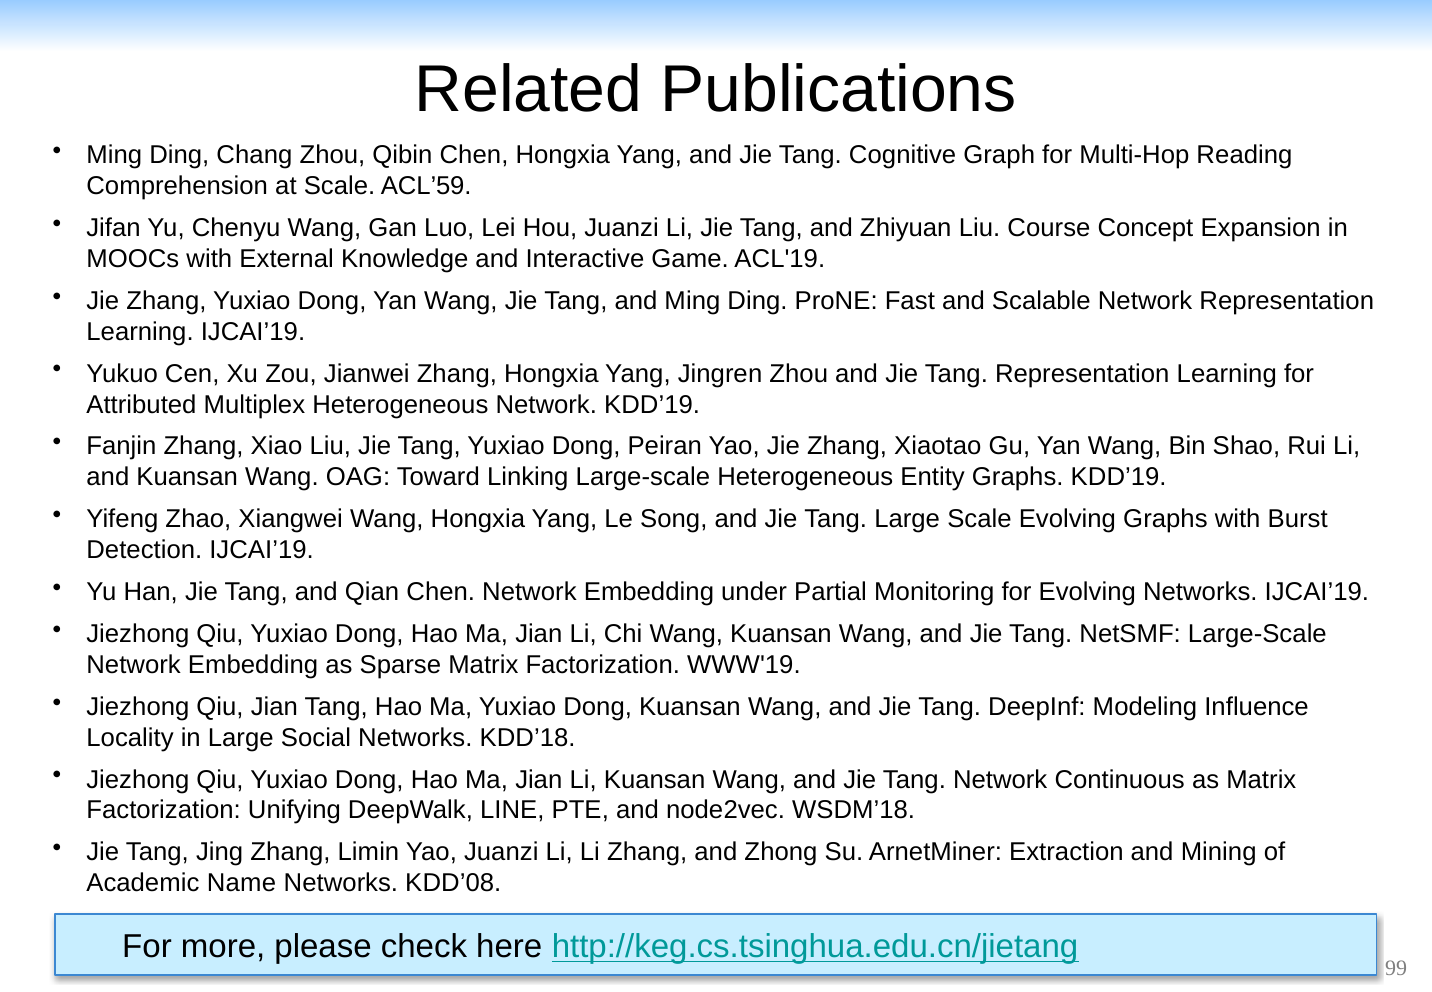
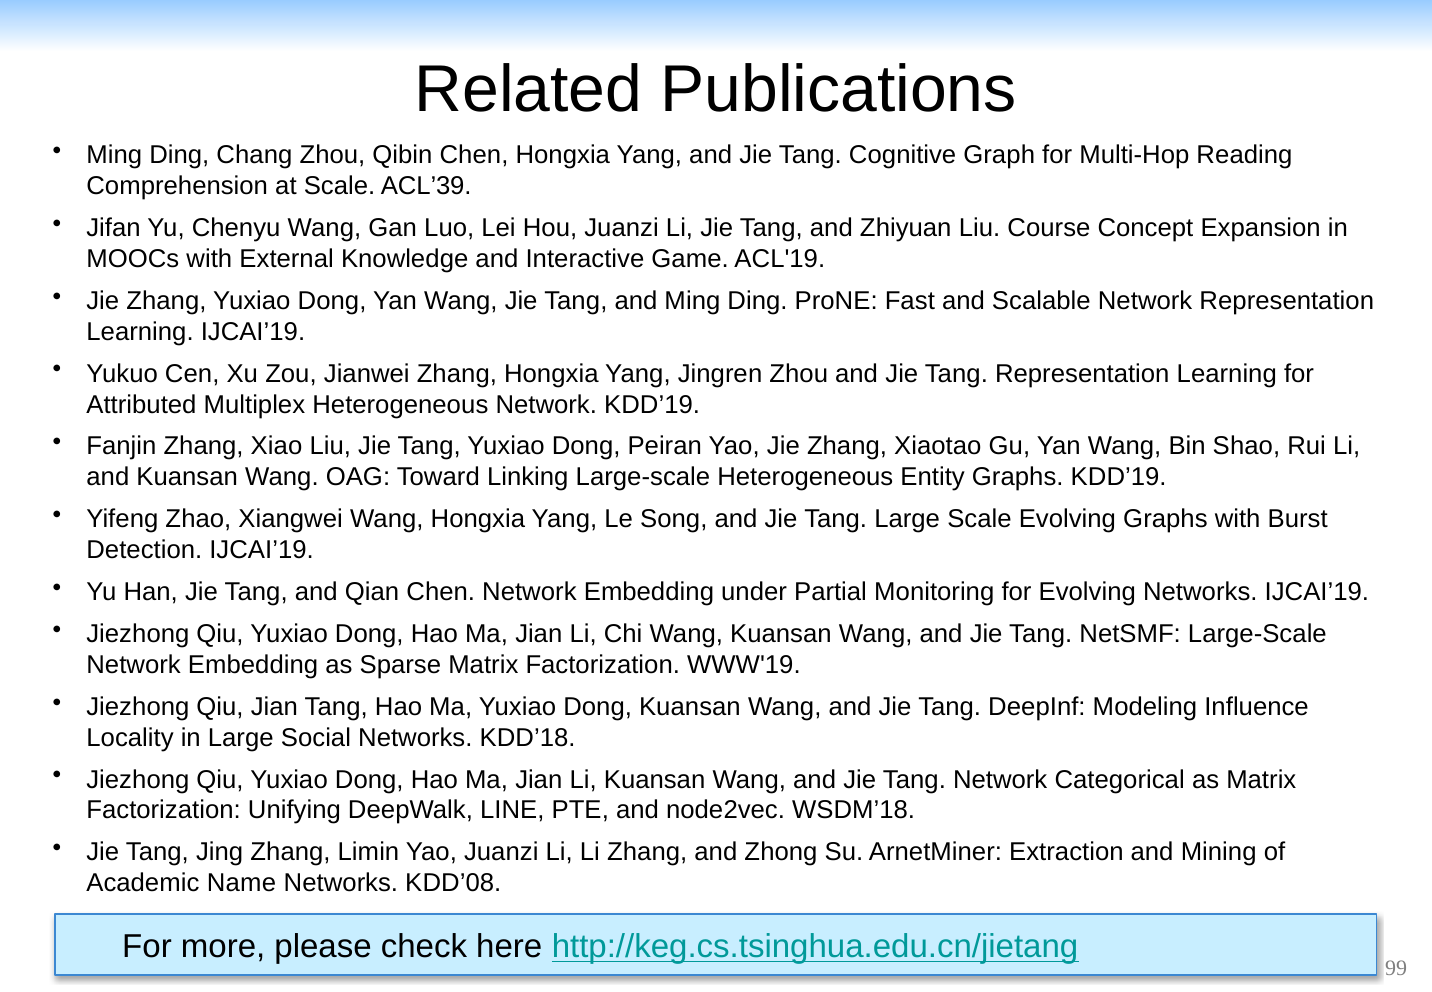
ACL’59: ACL’59 -> ACL’39
Continuous: Continuous -> Categorical
